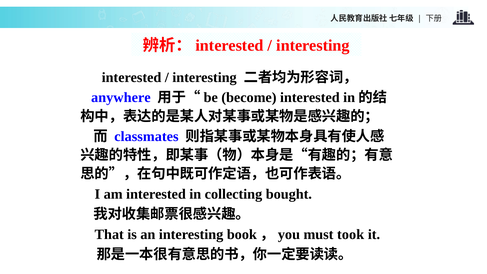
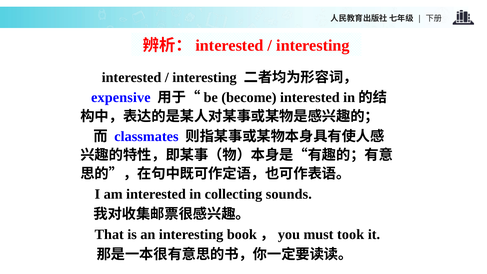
anywhere: anywhere -> expensive
bought: bought -> sounds
